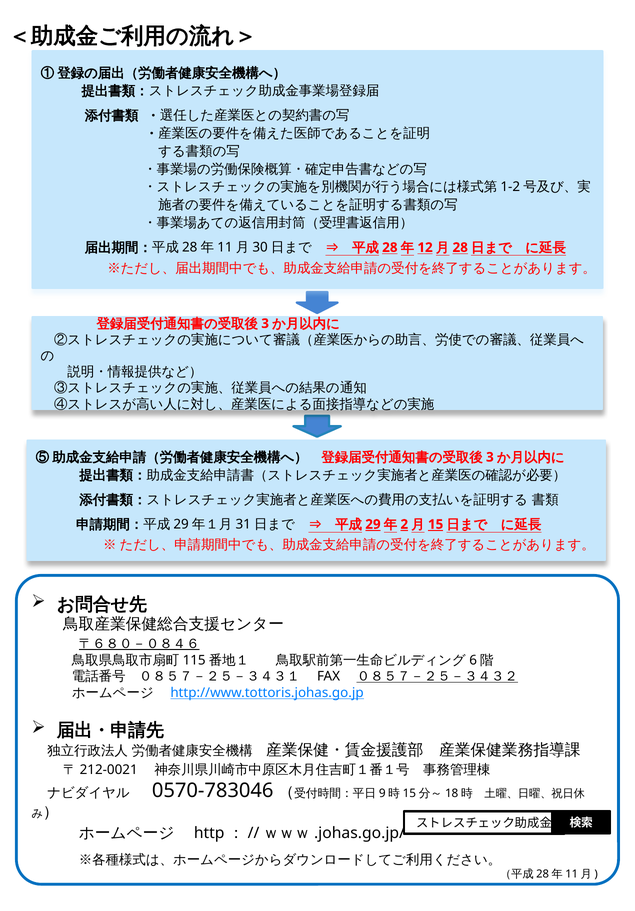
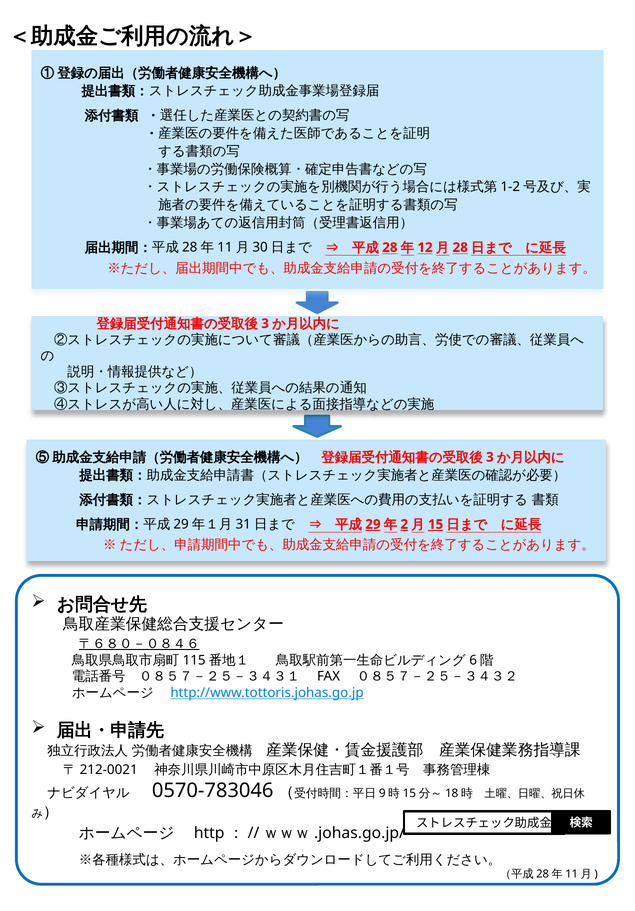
０８５７－２５－３４３２ underline: present -> none
